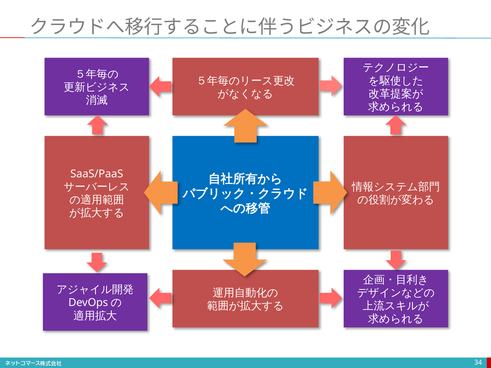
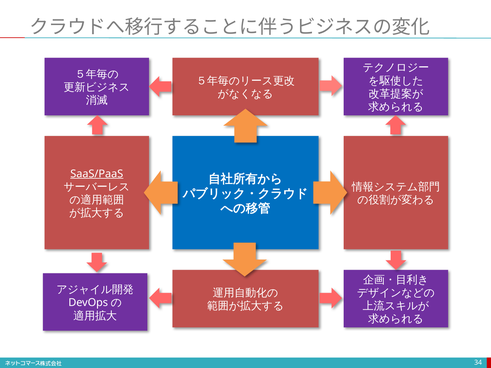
SaaS/PaaS underline: none -> present
